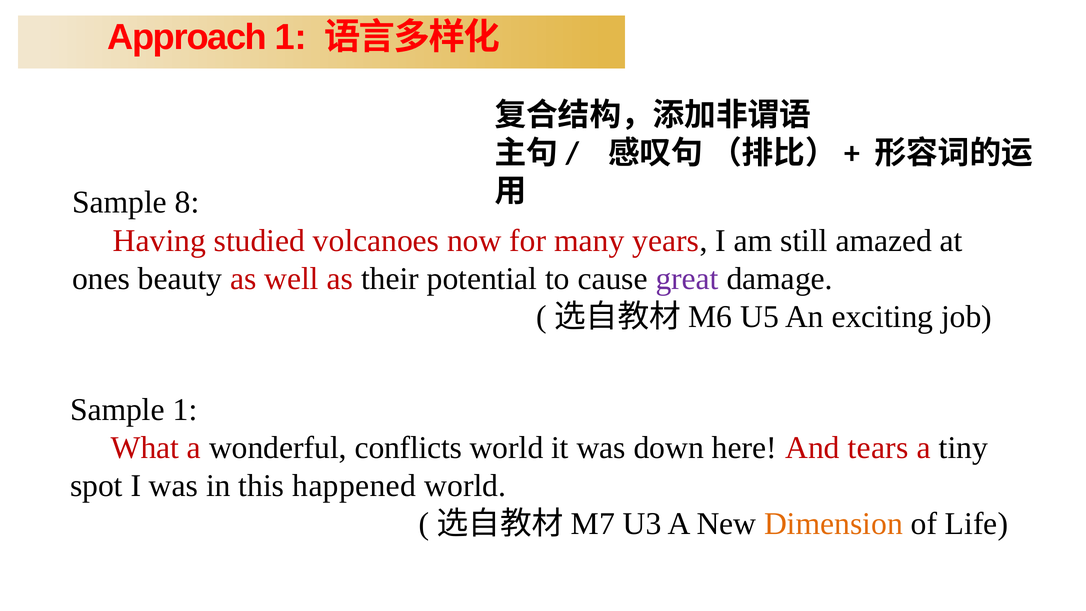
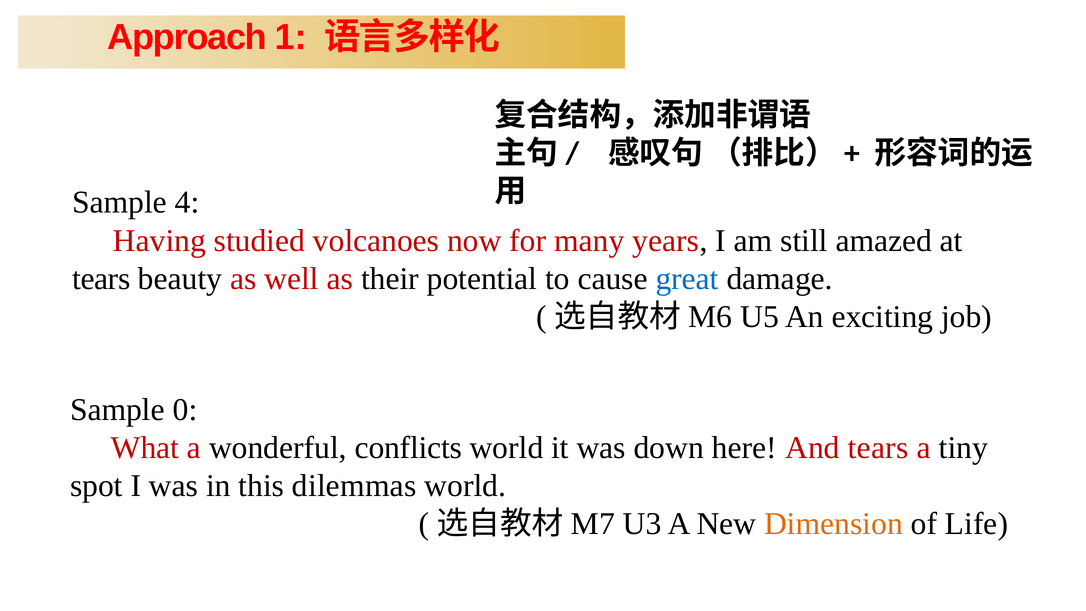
8: 8 -> 4
ones at (101, 279): ones -> tears
great colour: purple -> blue
Sample 1: 1 -> 0
happened: happened -> dilemmas
